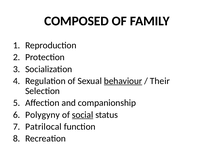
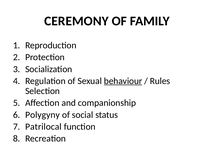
COMPOSED: COMPOSED -> CEREMONY
Their: Their -> Rules
social underline: present -> none
